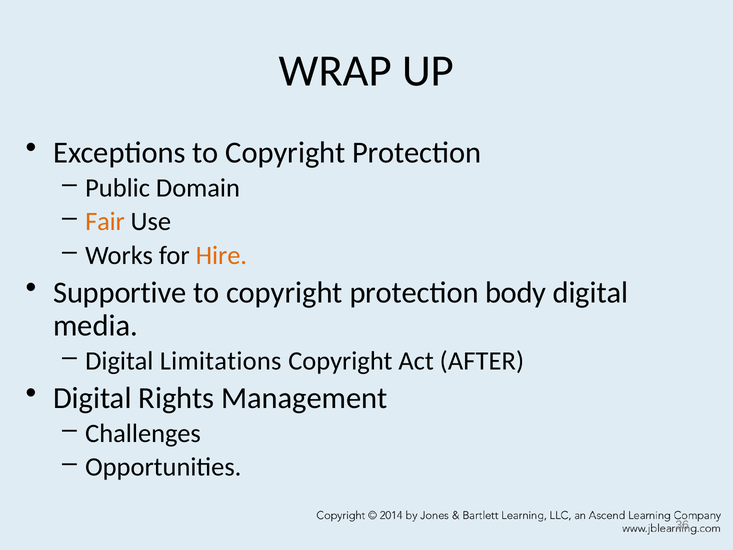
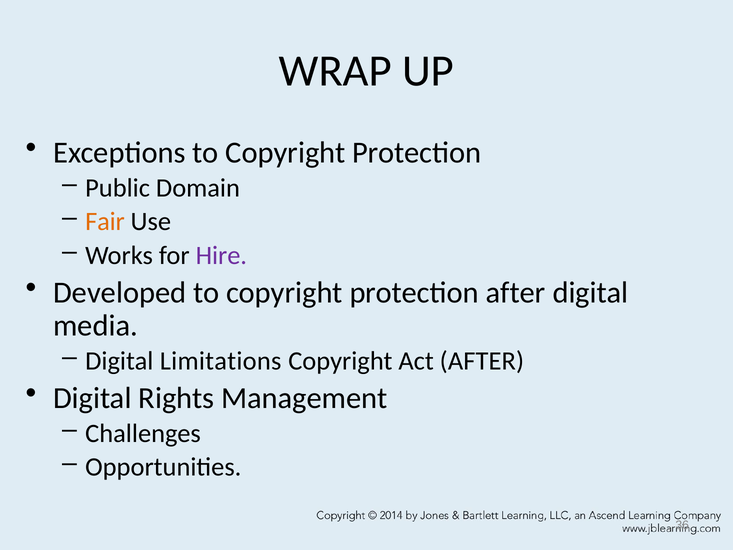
Hire colour: orange -> purple
Supportive: Supportive -> Developed
protection body: body -> after
